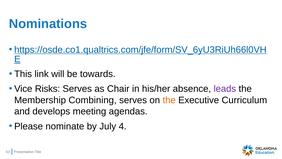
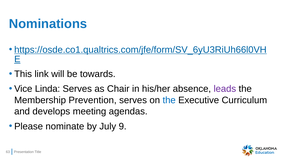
Risks: Risks -> Linda
Combining: Combining -> Prevention
the at (169, 100) colour: orange -> blue
4: 4 -> 9
